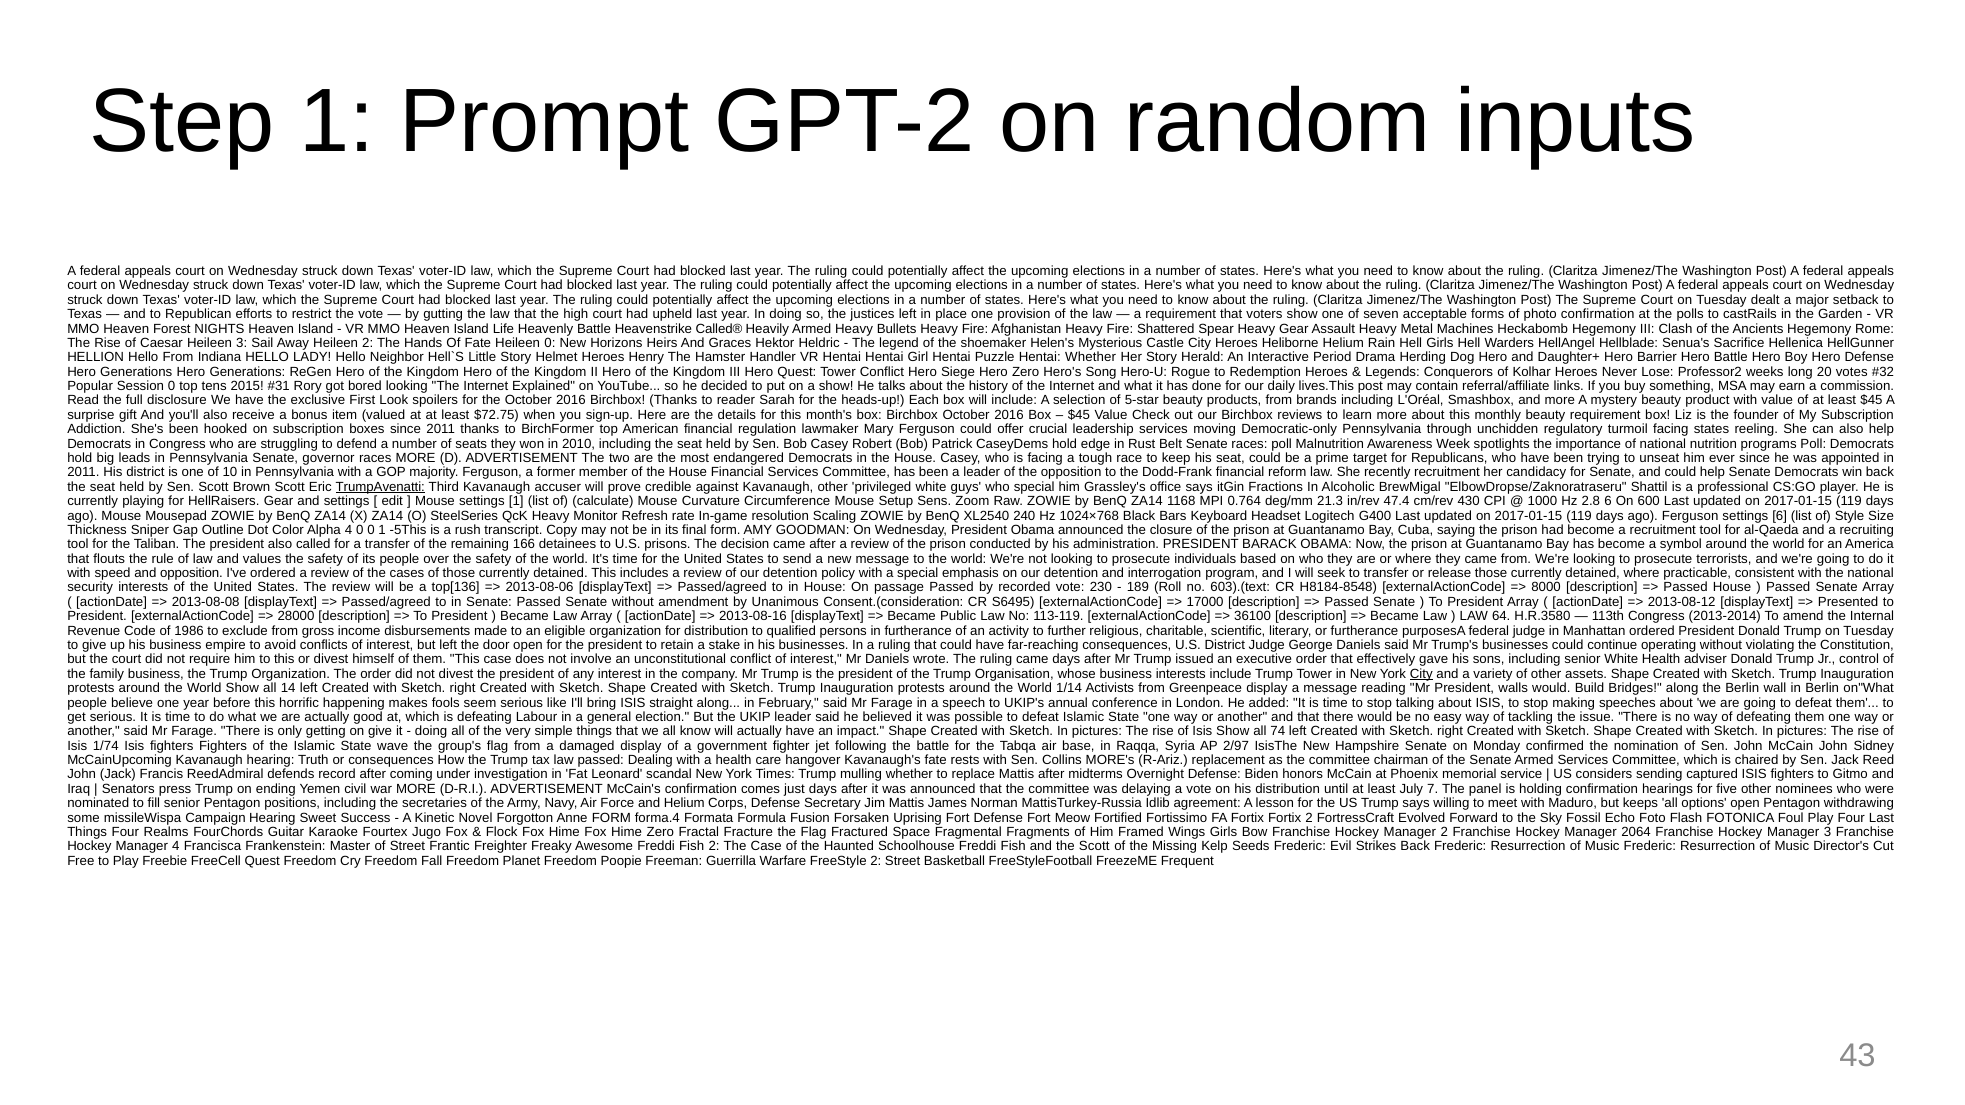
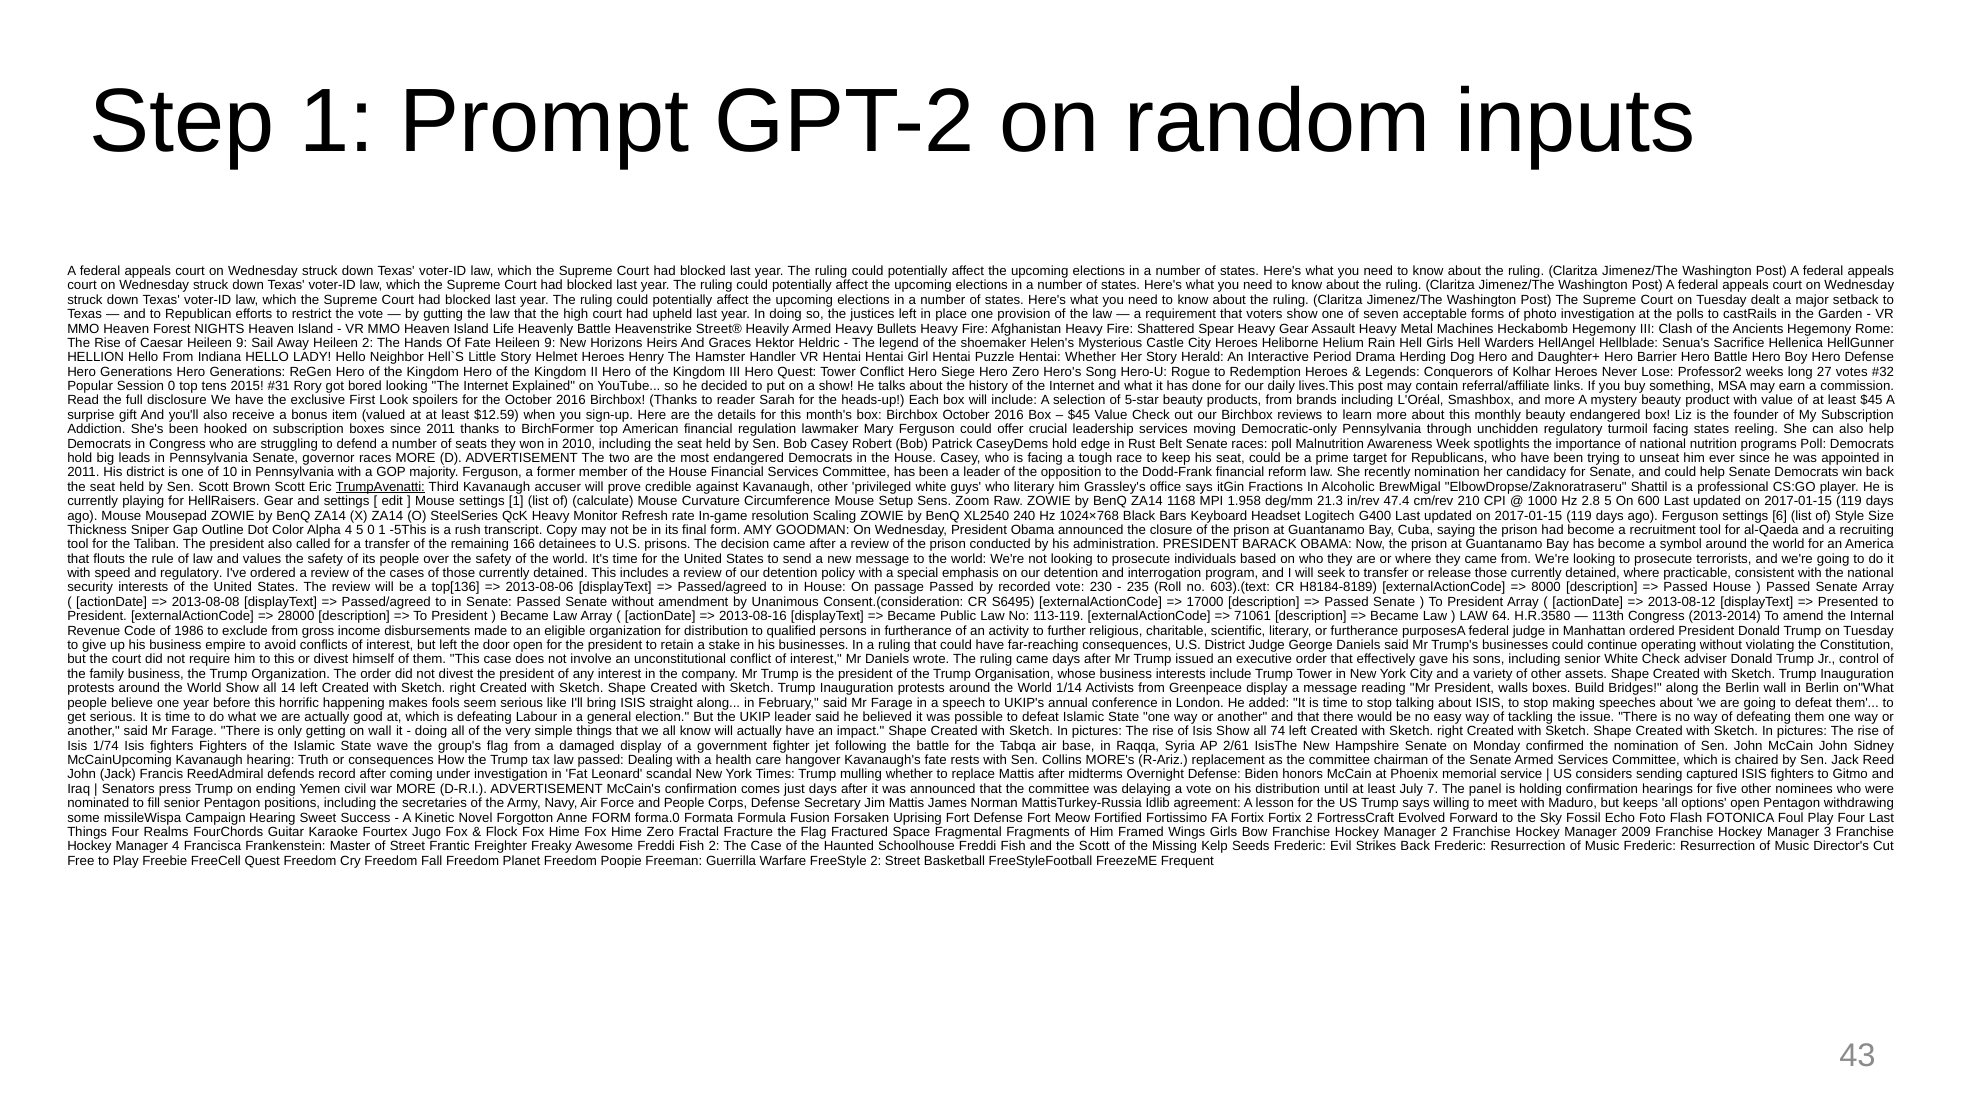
photo confirmation: confirmation -> investigation
Called®: Called® -> Street®
Caesar Heileen 3: 3 -> 9
Fate Heileen 0: 0 -> 9
20: 20 -> 27
$72.75: $72.75 -> $12.59
beauty requirement: requirement -> endangered
recently recruitment: recruitment -> nomination
who special: special -> literary
0.764: 0.764 -> 1.958
430: 430 -> 210
2.8 6: 6 -> 5
4 0: 0 -> 5
and opposition: opposition -> regulatory
189: 189 -> 235
H8184-8548: H8184-8548 -> H8184-8189
36100: 36100 -> 71061
White Health: Health -> Check
City at (1421, 674) underline: present -> none
walls would: would -> boxes
on give: give -> wall
2/97: 2/97 -> 2/61
and Helium: Helium -> People
forma.4: forma.4 -> forma.0
2064: 2064 -> 2009
